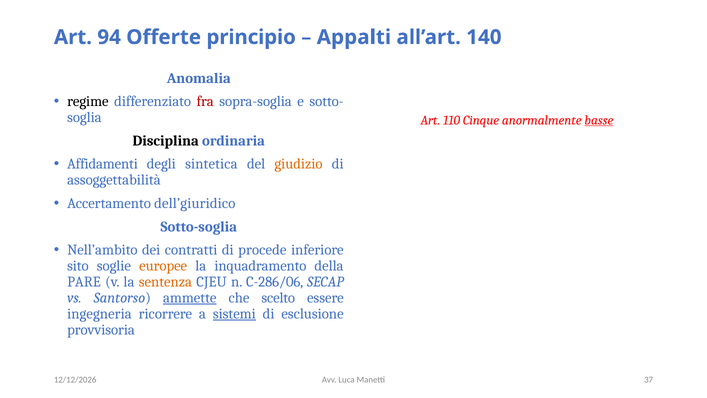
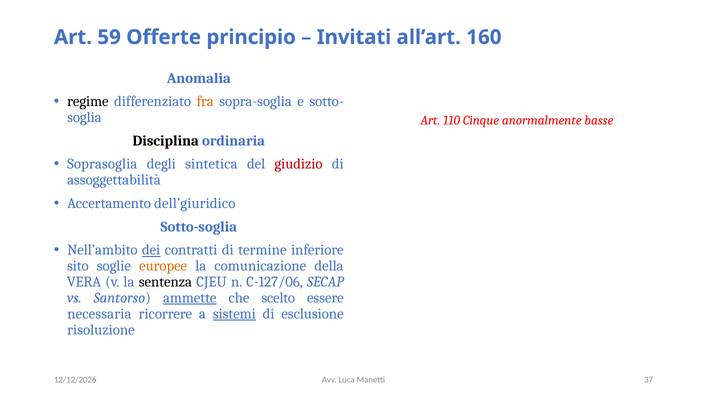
94: 94 -> 59
Appalti: Appalti -> Invitati
140: 140 -> 160
fra colour: red -> orange
basse underline: present -> none
Affidamenti: Affidamenti -> Soprasoglia
giudizio colour: orange -> red
dei underline: none -> present
procede: procede -> termine
inquadramento: inquadramento -> comunicazione
PARE: PARE -> VERA
sentenza colour: orange -> black
C-286/06: C-286/06 -> C-127/06
ingegneria: ingegneria -> necessaria
provvisoria: provvisoria -> risoluzione
